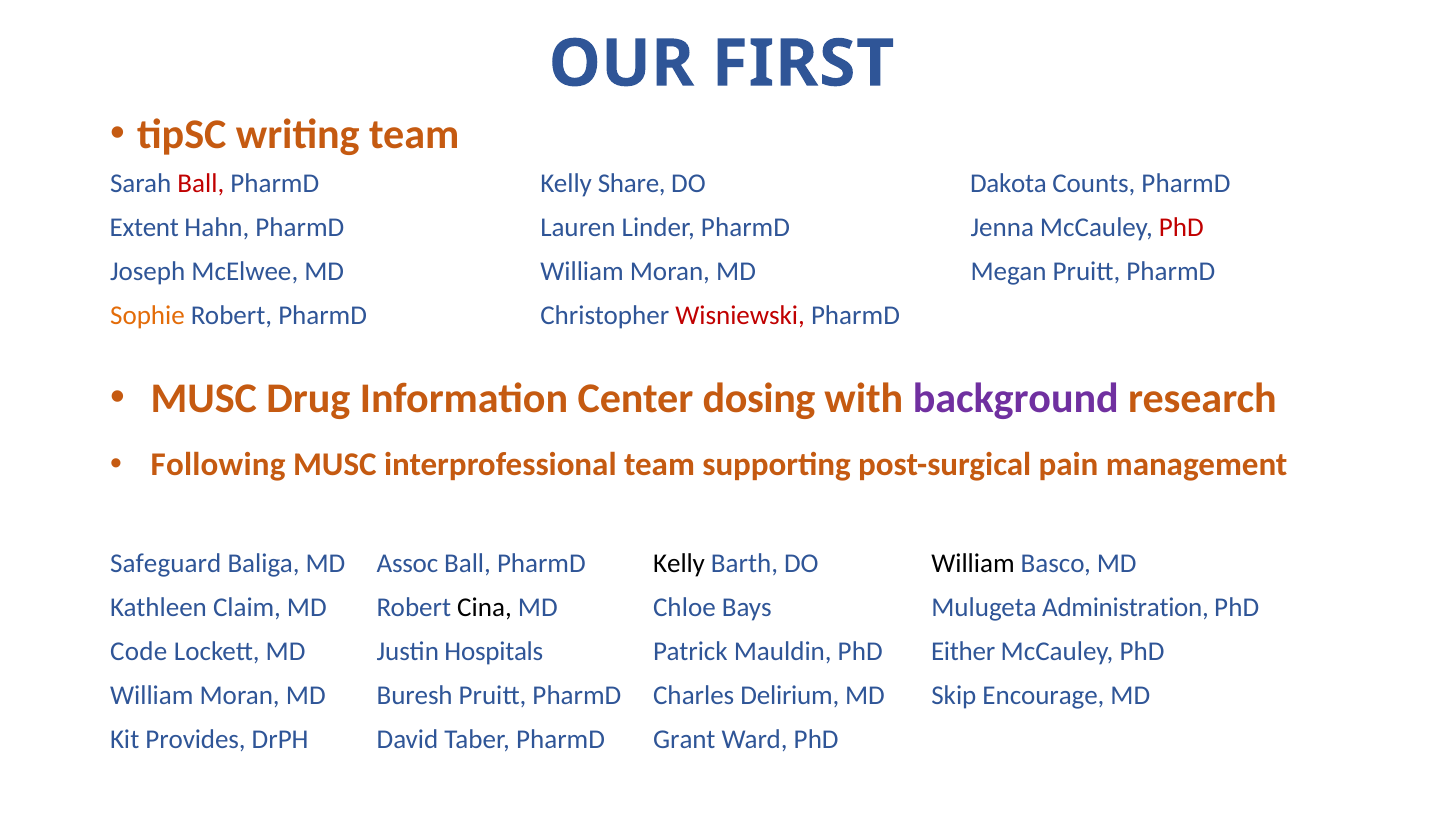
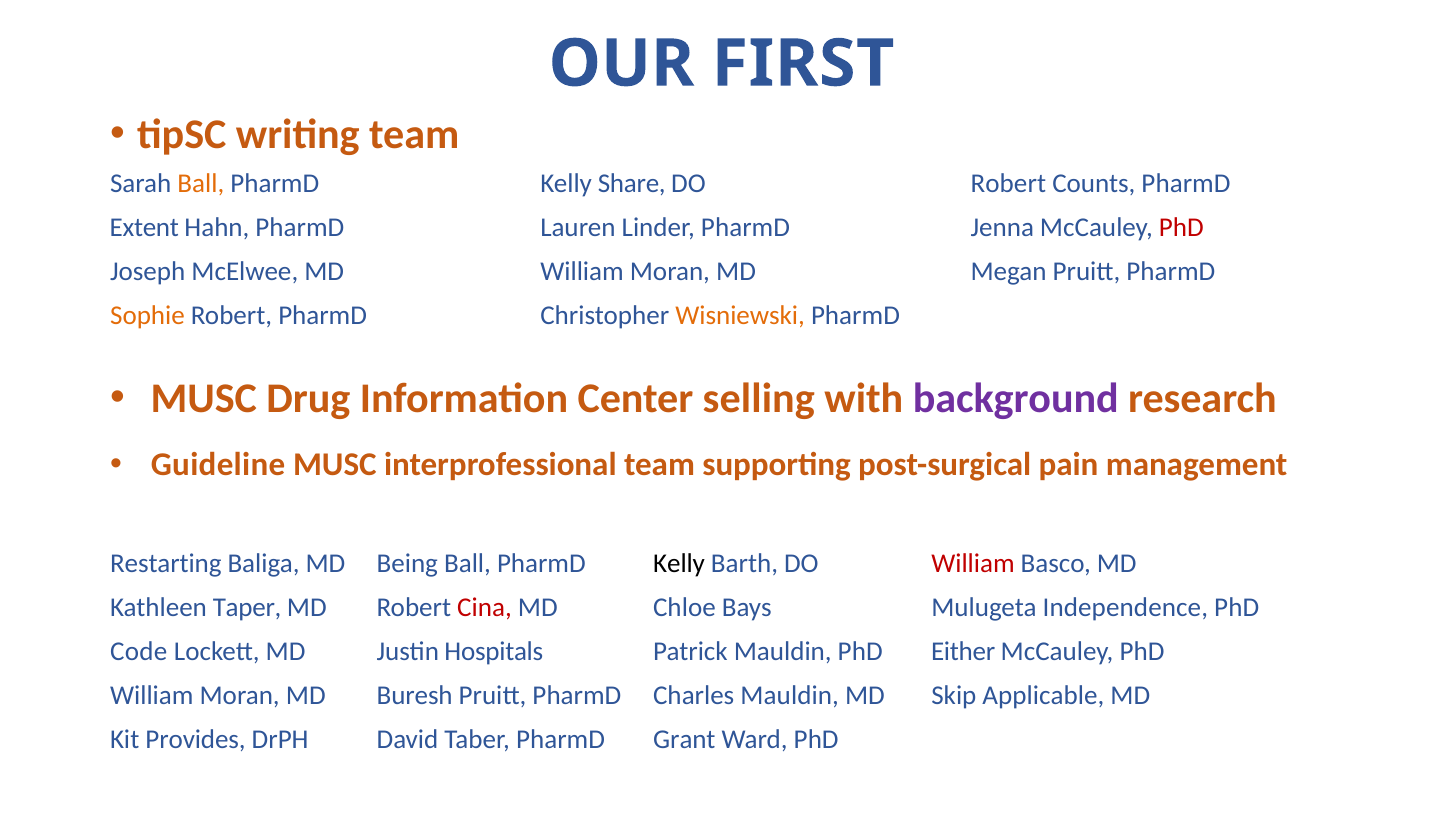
Ball at (201, 184) colour: red -> orange
DO Dakota: Dakota -> Robert
Wisniewski colour: red -> orange
dosing: dosing -> selling
Following: Following -> Guideline
Safeguard: Safeguard -> Restarting
Assoc: Assoc -> Being
William at (973, 563) colour: black -> red
Claim: Claim -> Taper
Cina colour: black -> red
Administration: Administration -> Independence
Charles Delirium: Delirium -> Mauldin
Encourage: Encourage -> Applicable
